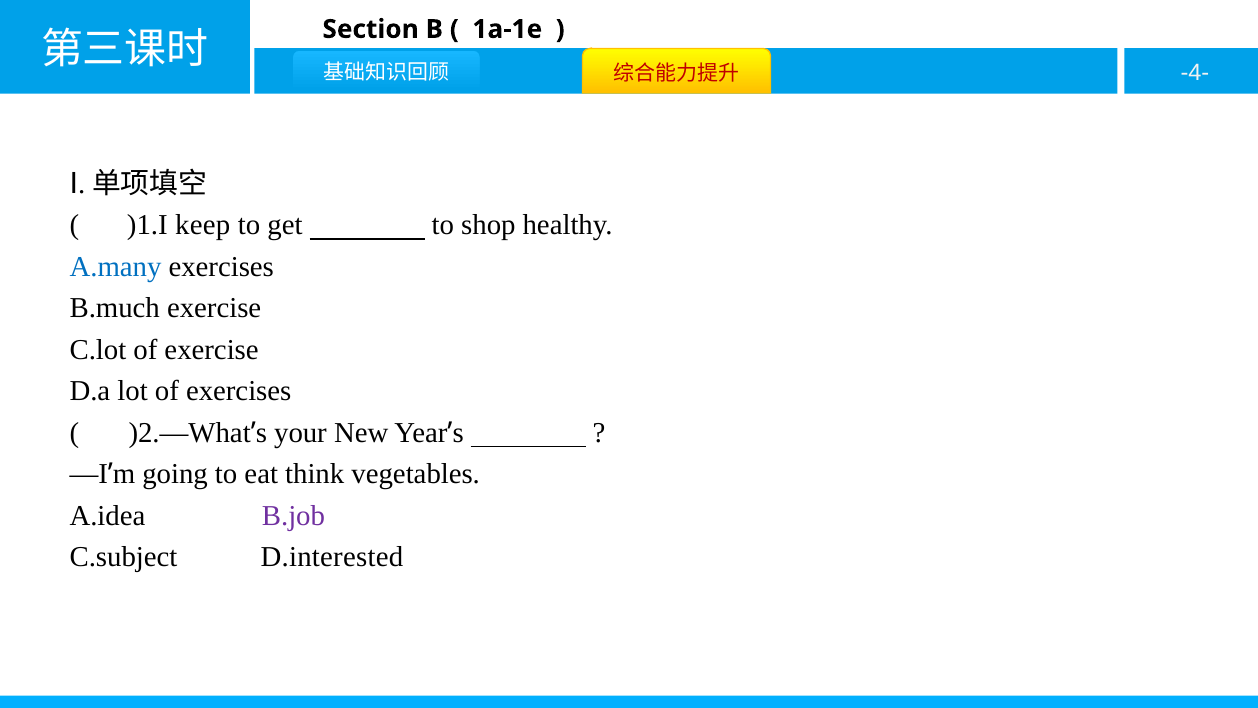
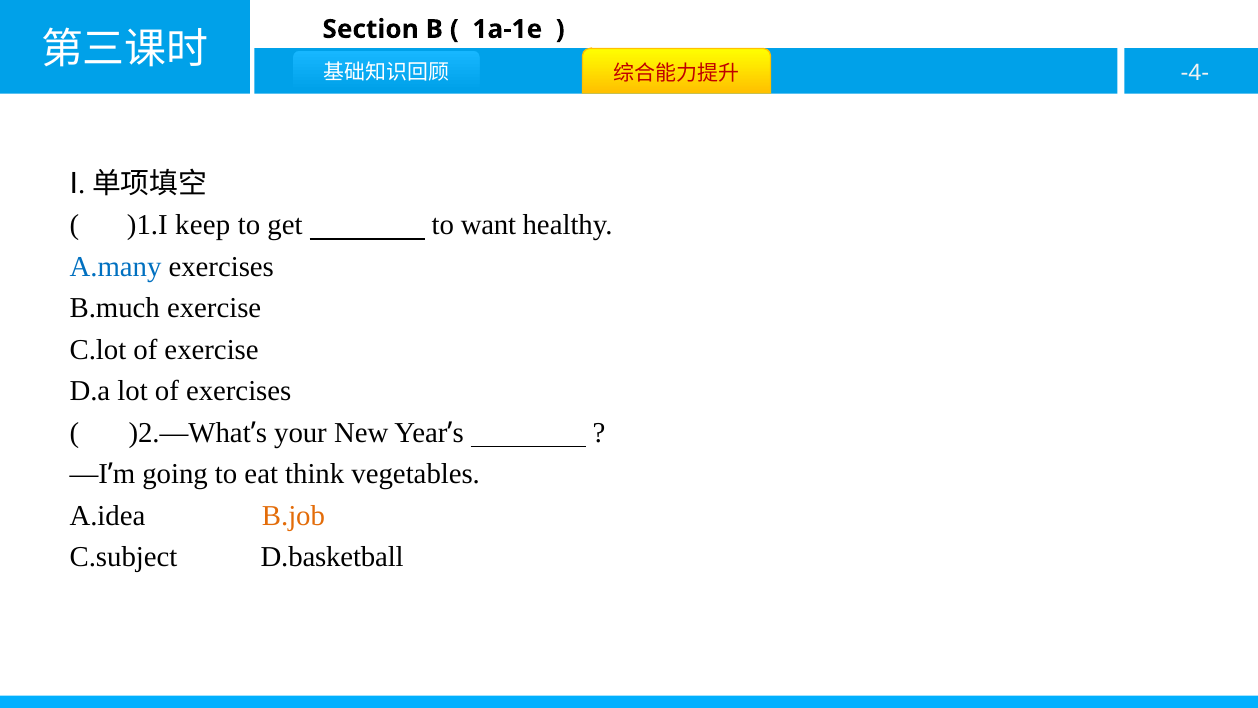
shop: shop -> want
B.job colour: purple -> orange
D.interested: D.interested -> D.basketball
